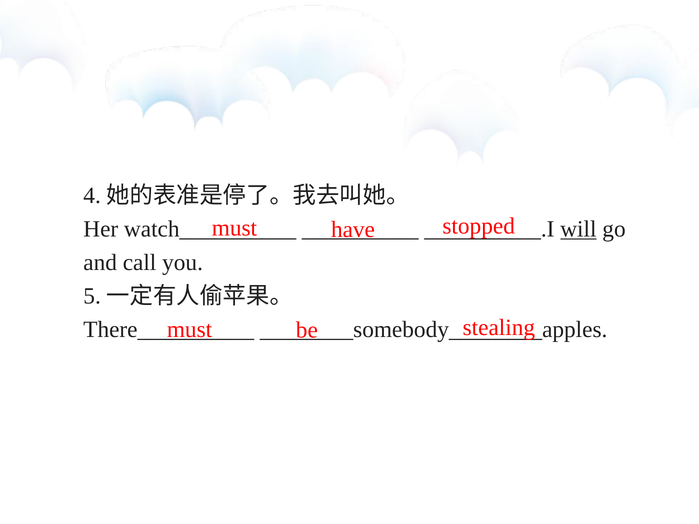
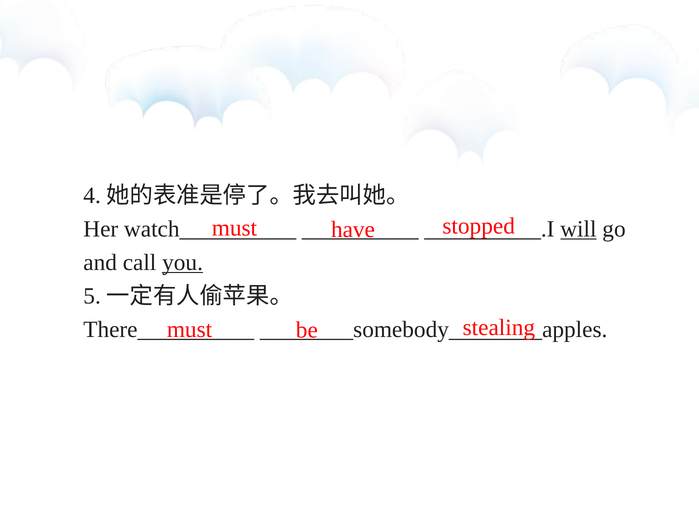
you underline: none -> present
